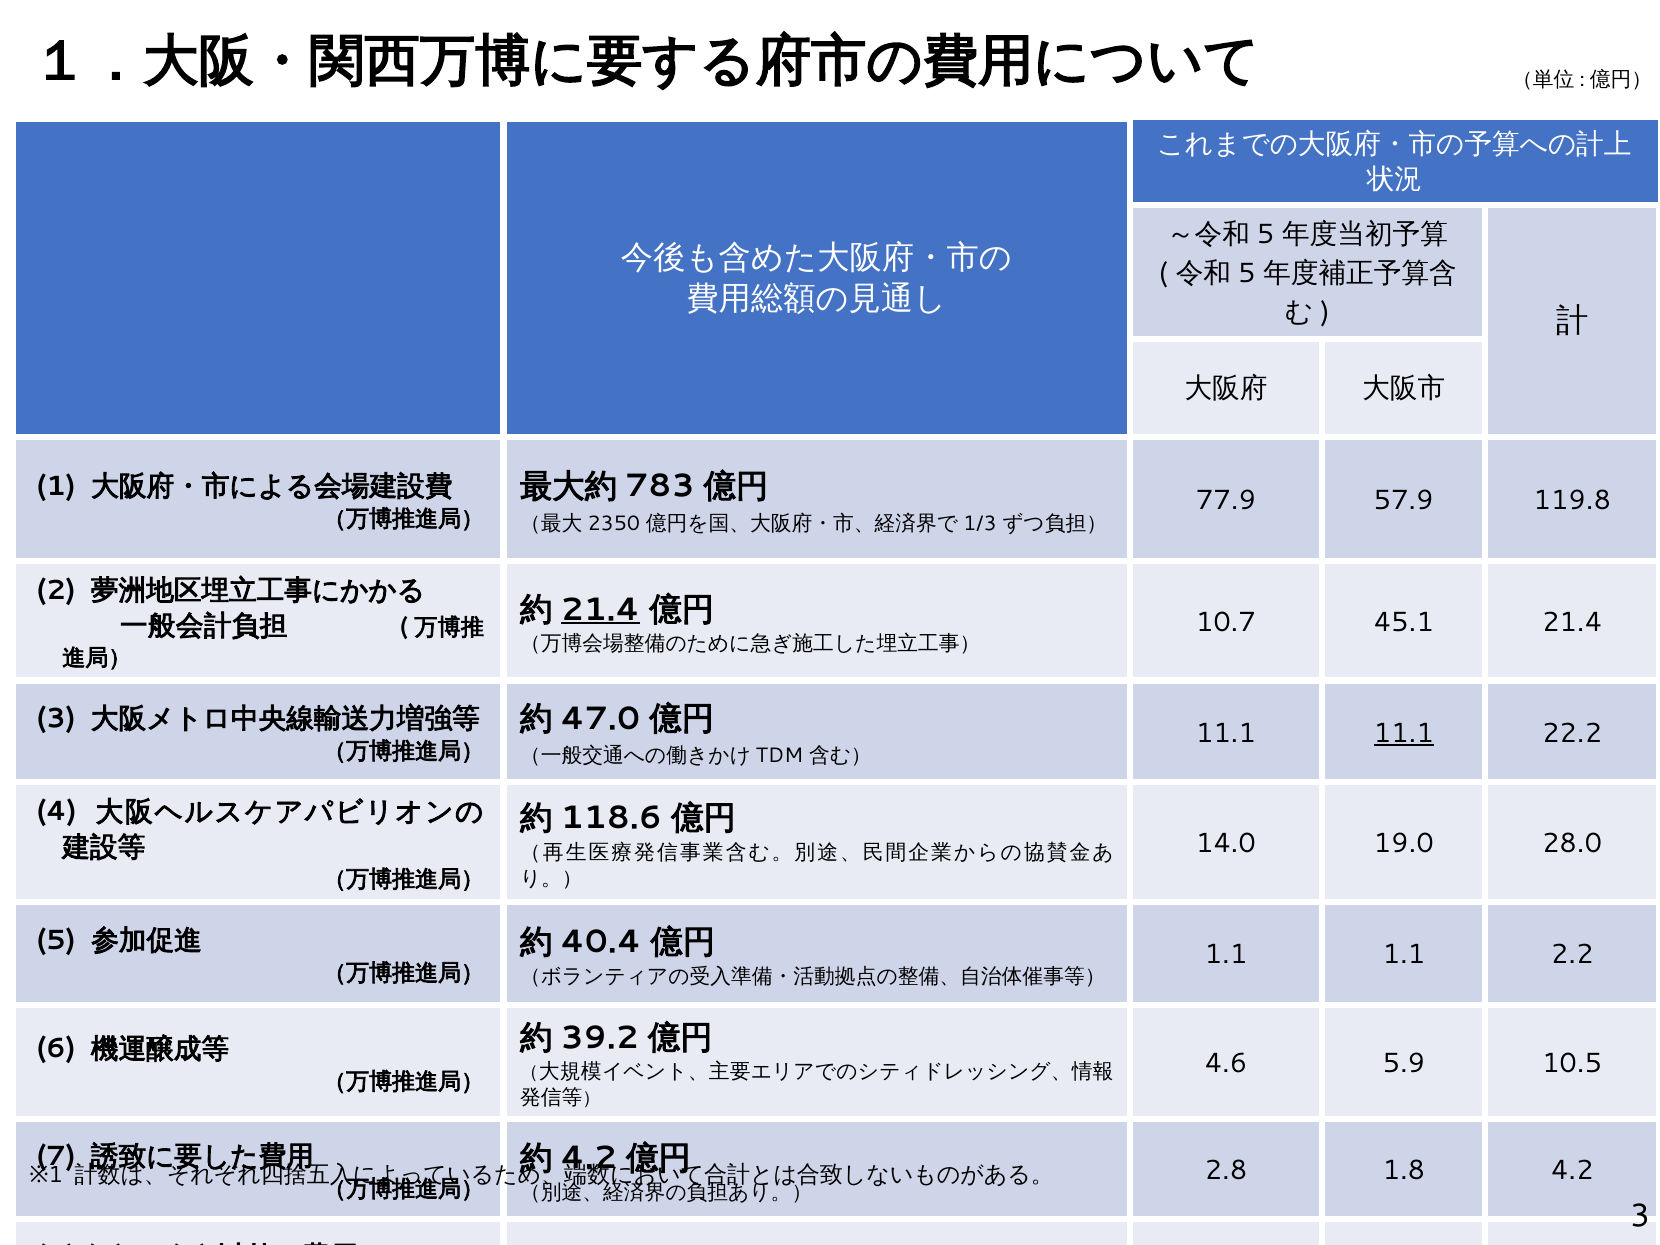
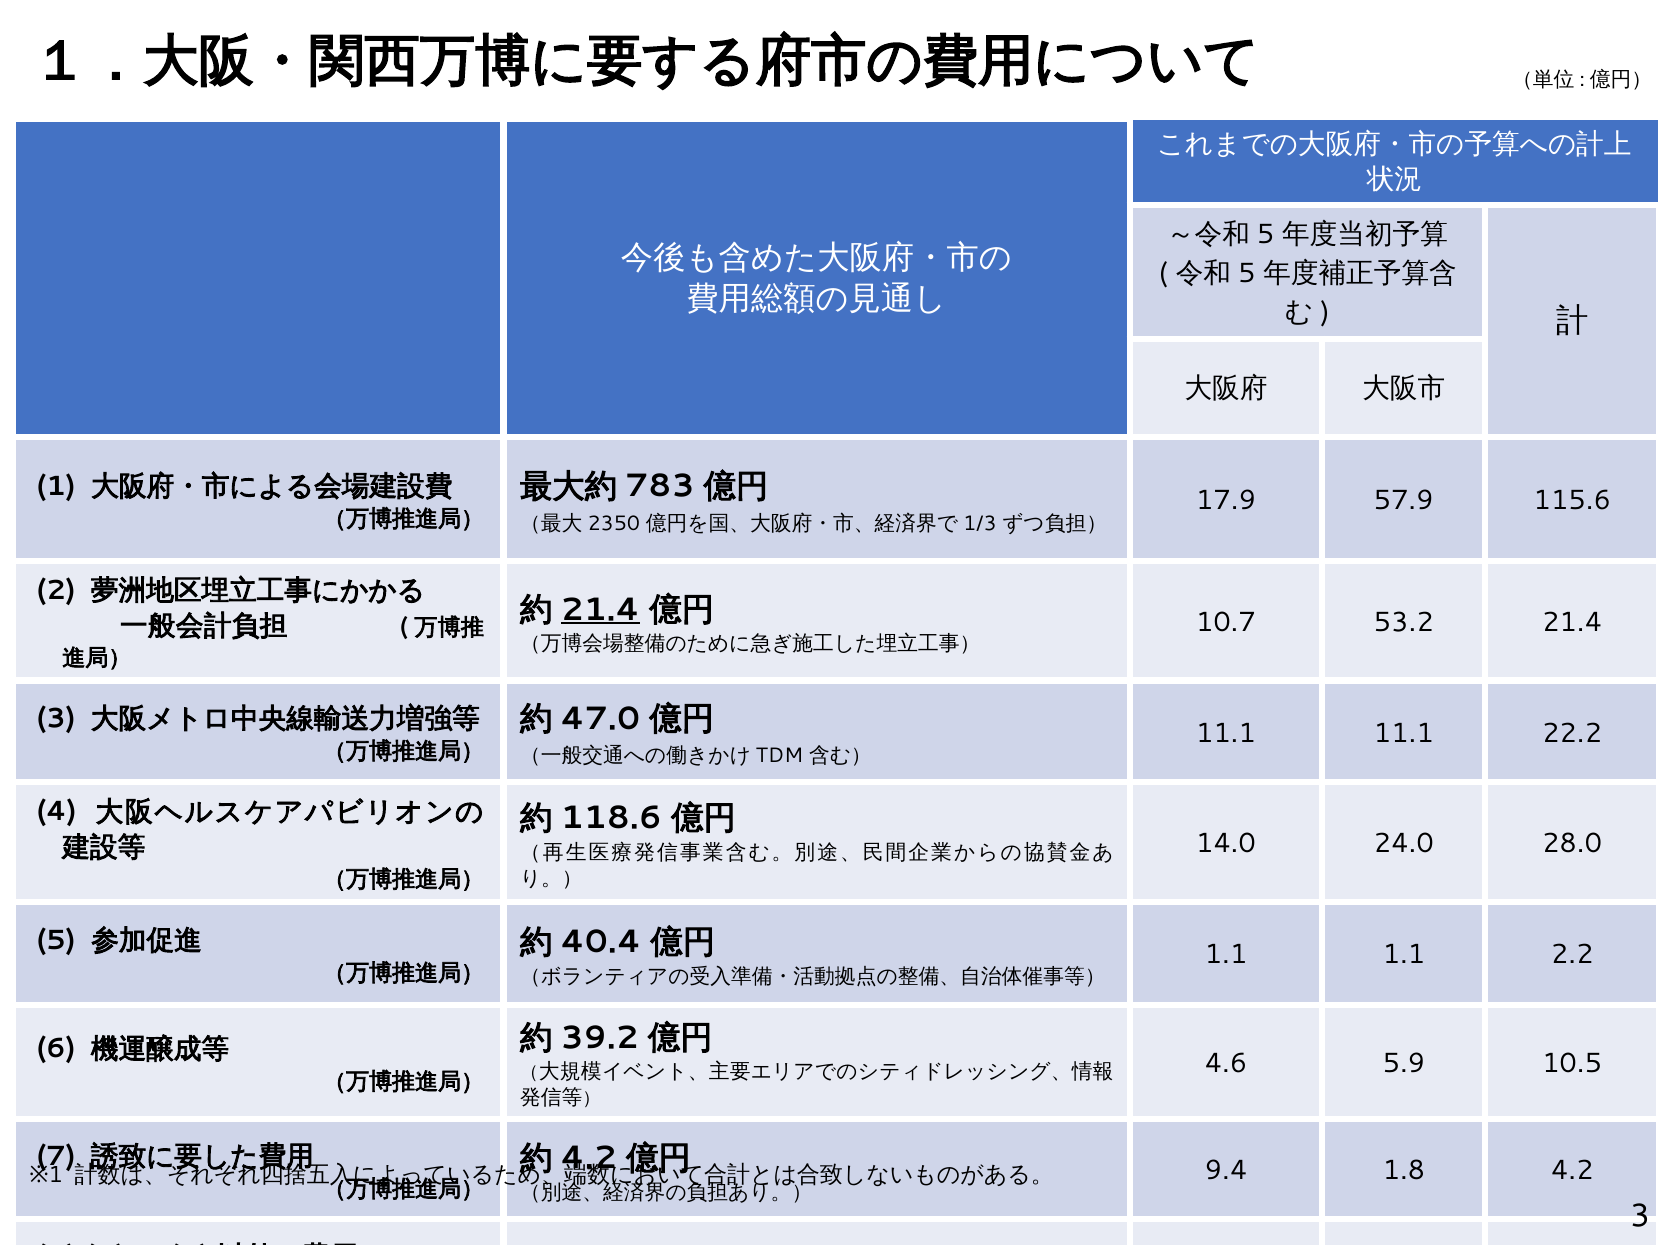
77.9: 77.9 -> 17.9
119.8: 119.8 -> 115.6
45.1: 45.1 -> 53.2
11.1 at (1404, 733) underline: present -> none
19.0: 19.0 -> 24.0
2.8: 2.8 -> 9.4
